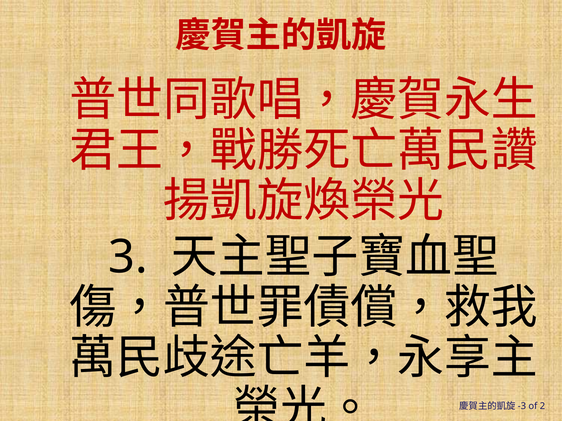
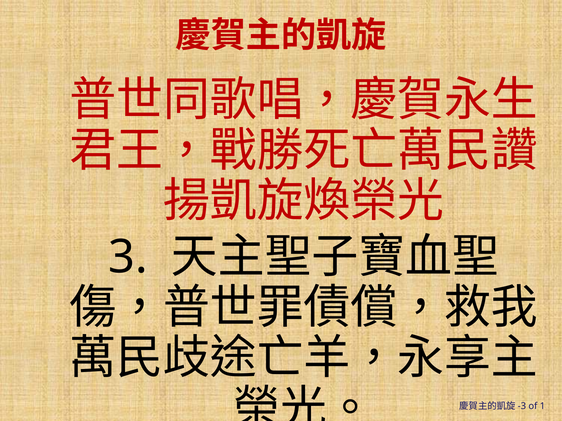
2: 2 -> 1
